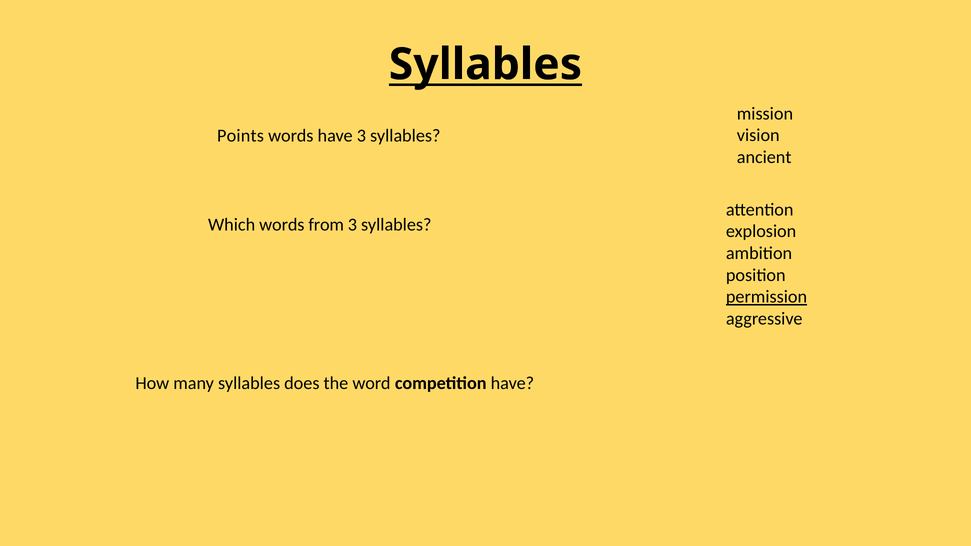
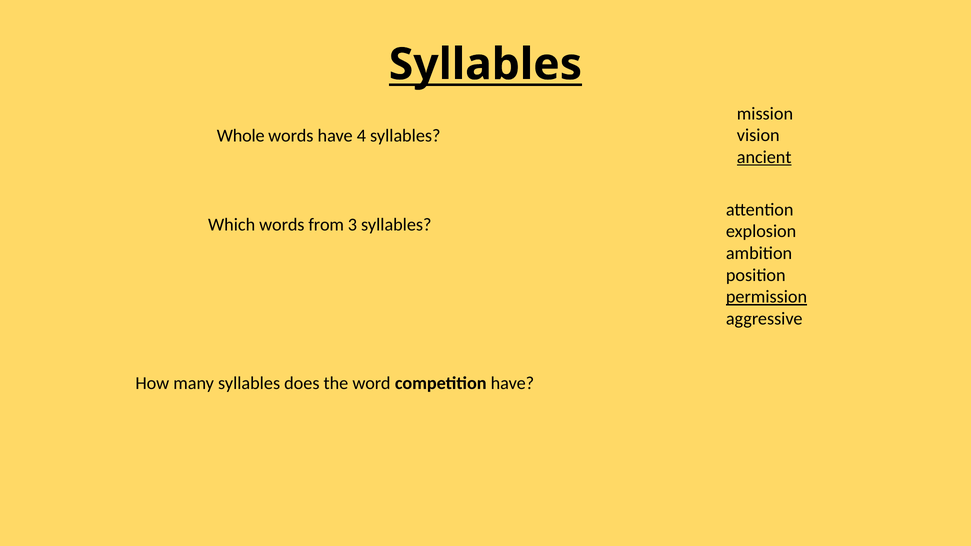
Points: Points -> Whole
have 3: 3 -> 4
ancient underline: none -> present
